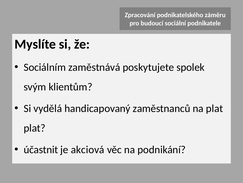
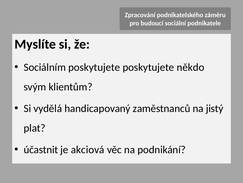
Sociálním zaměstnává: zaměstnává -> poskytujete
spolek: spolek -> někdo
na plat: plat -> jistý
